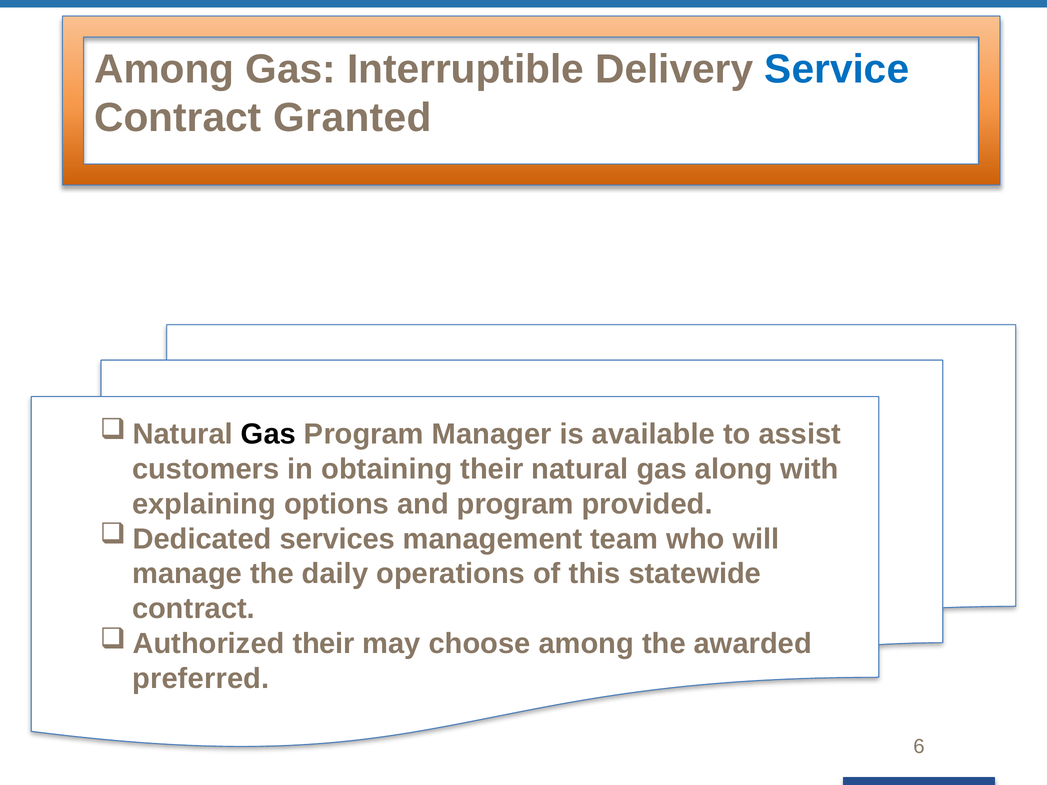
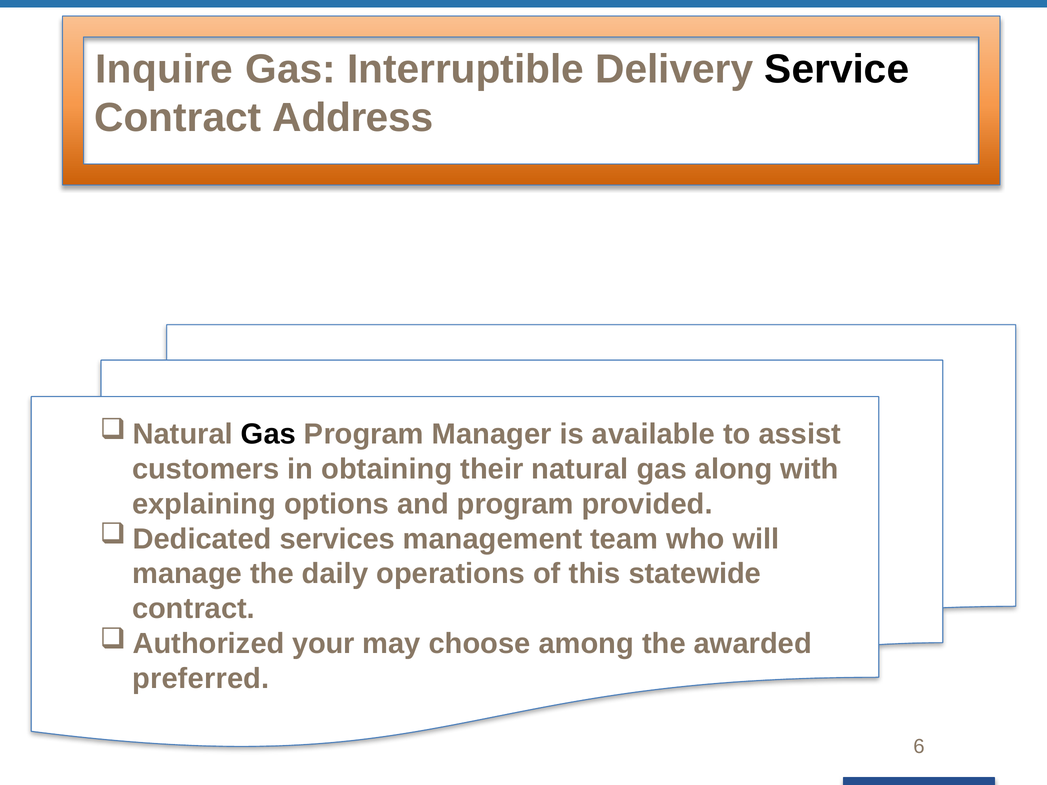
Among at (164, 69): Among -> Inquire
Service colour: blue -> black
Granted: Granted -> Address
their at (324, 644): their -> your
